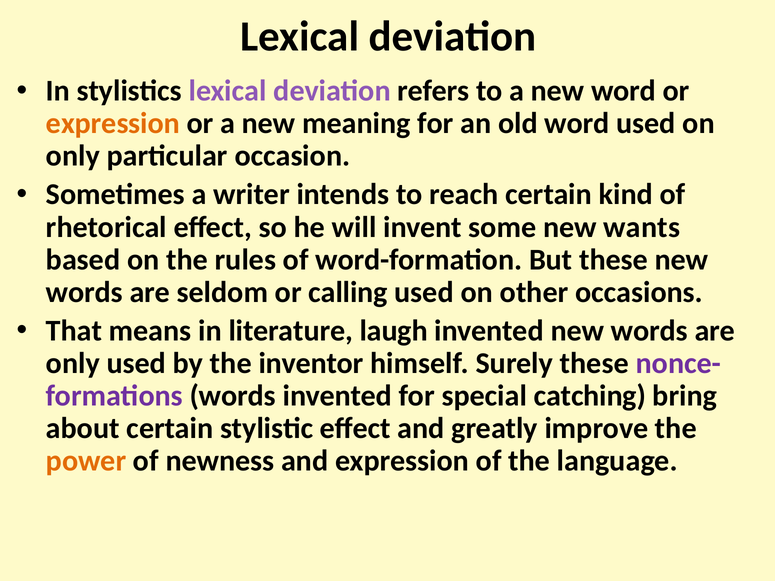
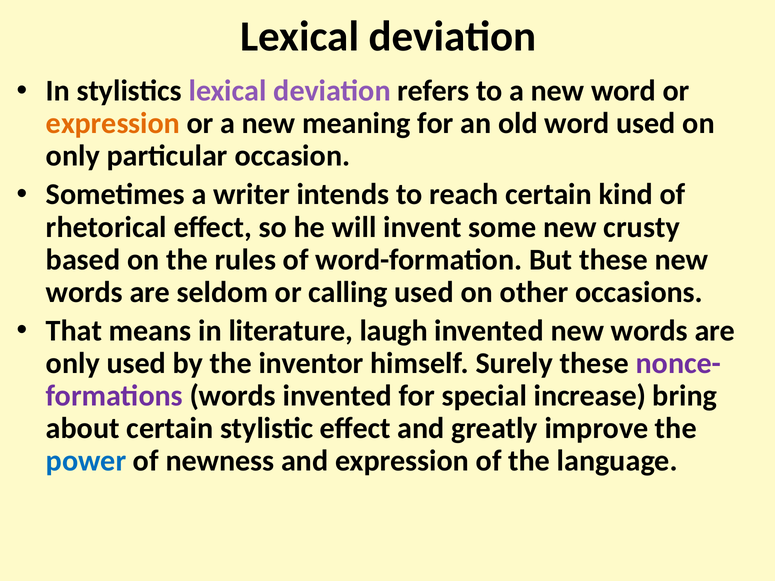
wants: wants -> crusty
catching: catching -> increase
power colour: orange -> blue
